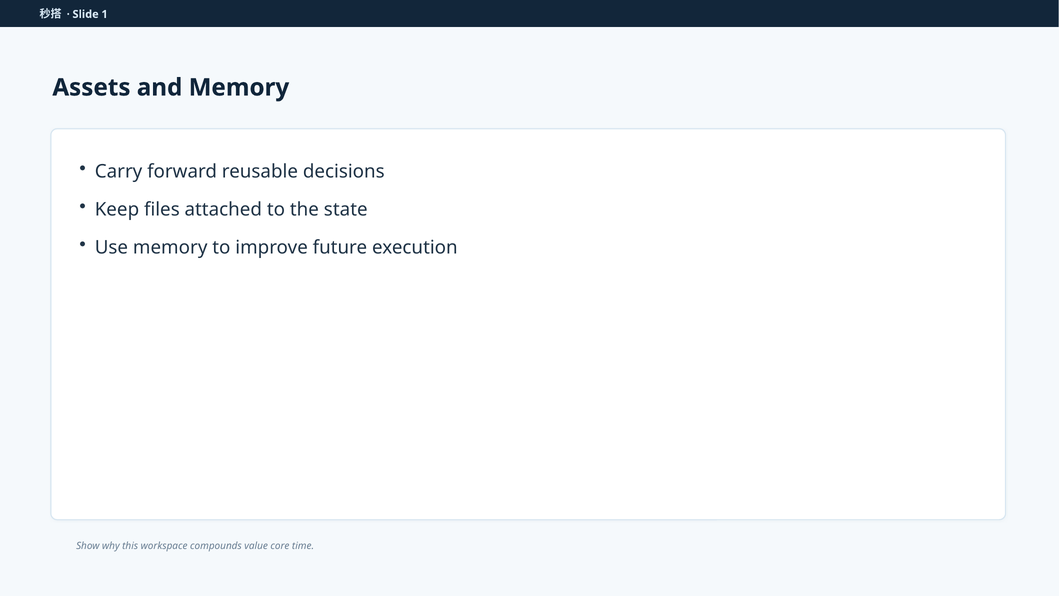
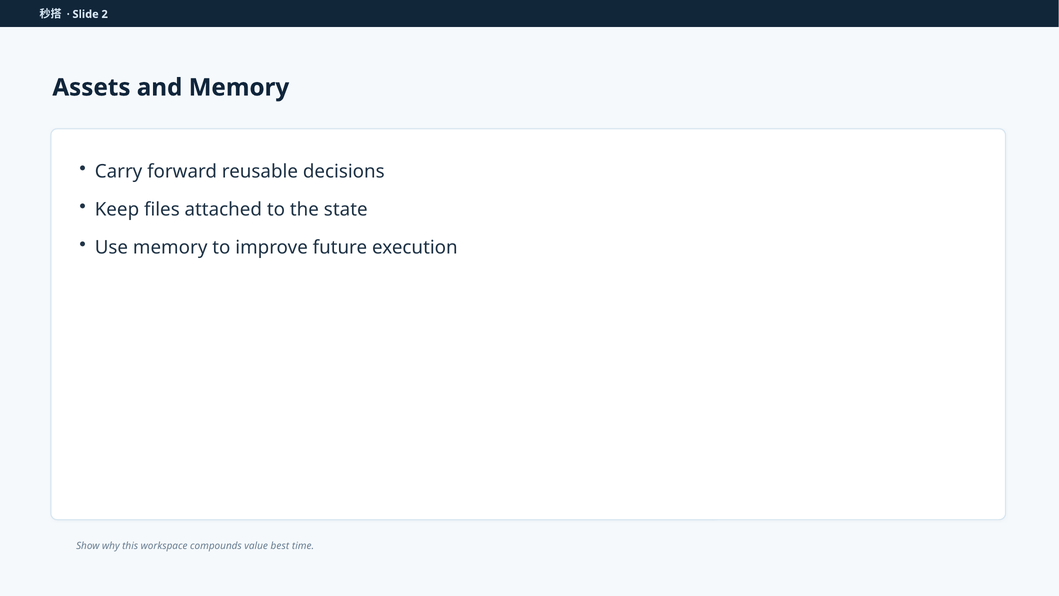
1: 1 -> 2
core: core -> best
